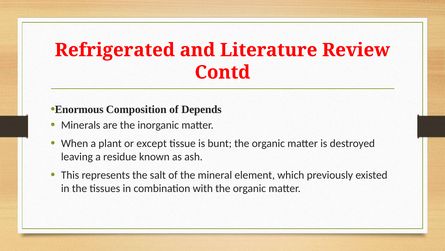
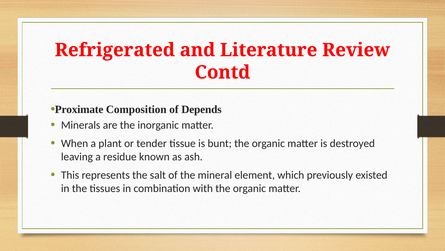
Enormous: Enormous -> Proximate
except: except -> tender
